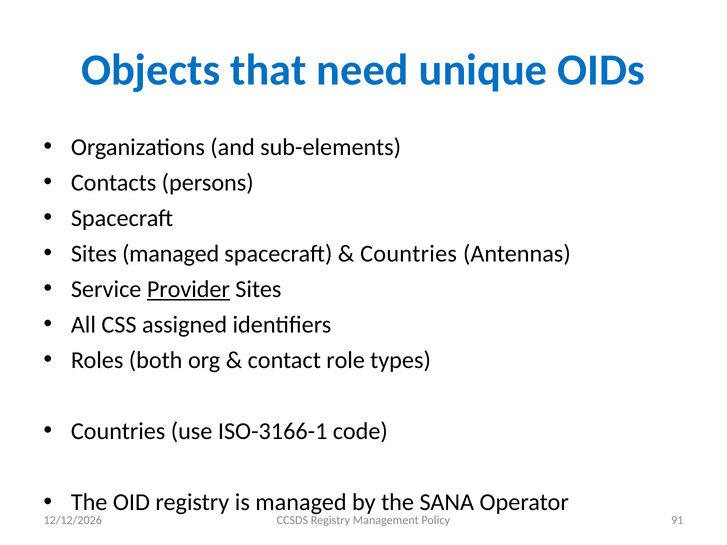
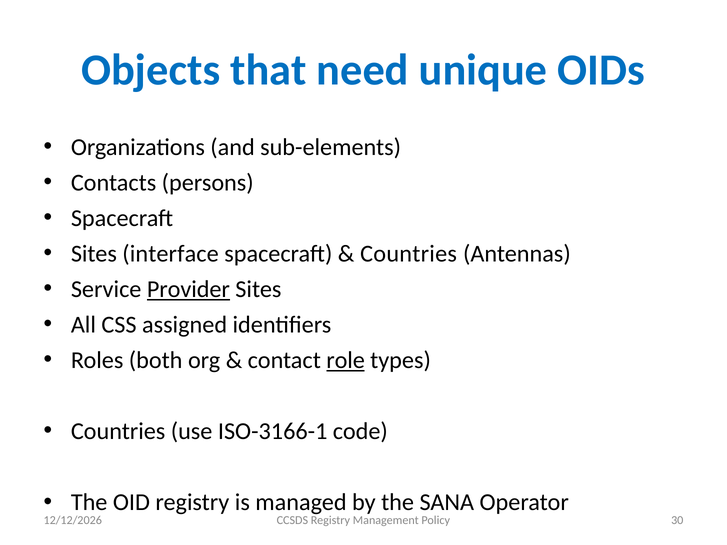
Sites managed: managed -> interface
role underline: none -> present
91: 91 -> 30
